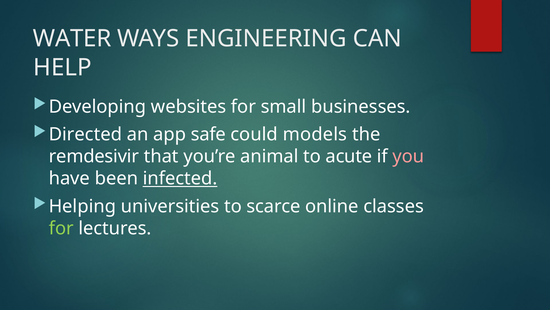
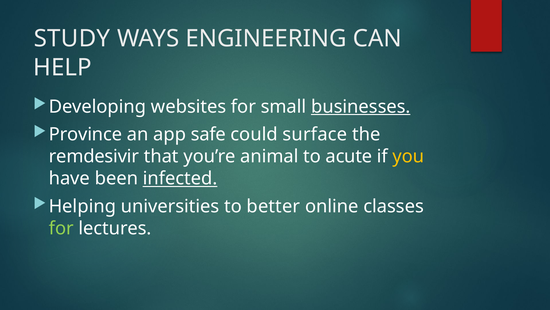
WATER: WATER -> STUDY
businesses underline: none -> present
Directed: Directed -> Province
models: models -> surface
you colour: pink -> yellow
scarce: scarce -> better
